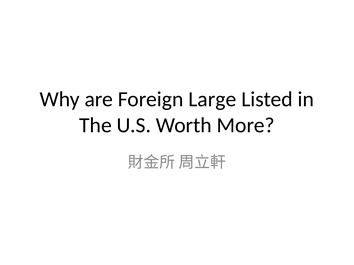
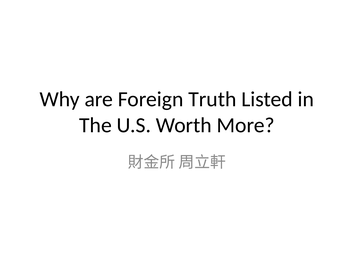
Large: Large -> Truth
